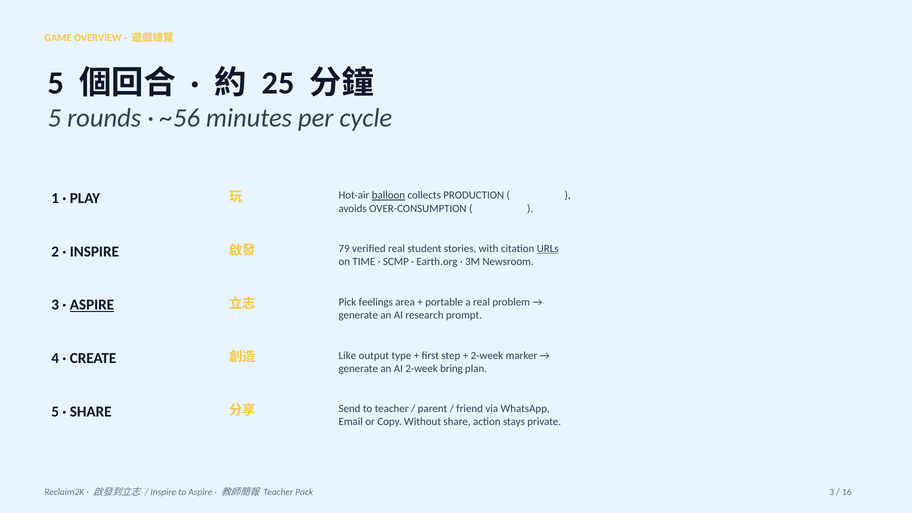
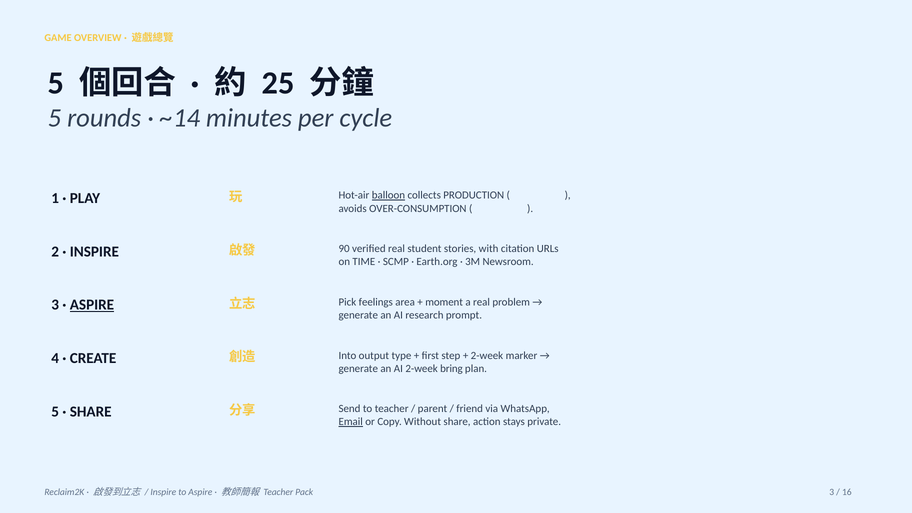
~56: ~56 -> ~14
79: 79 -> 90
URLs underline: present -> none
portable: portable -> moment
Like: Like -> Into
Email underline: none -> present
